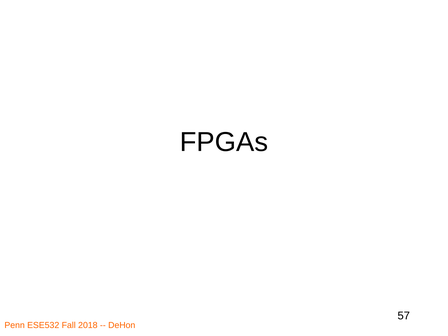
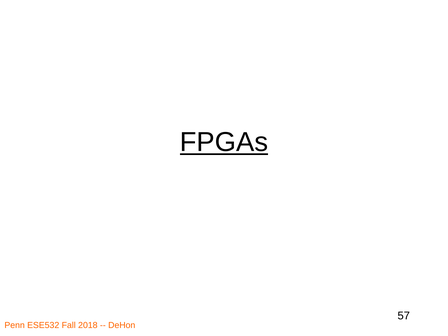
FPGAs underline: none -> present
